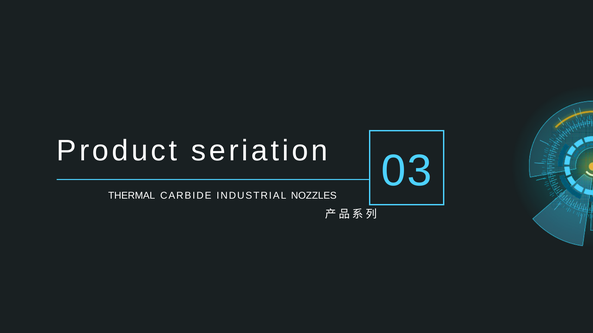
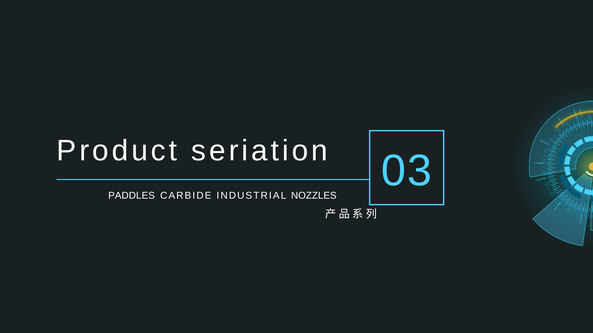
THERMAL: THERMAL -> PADDLES
